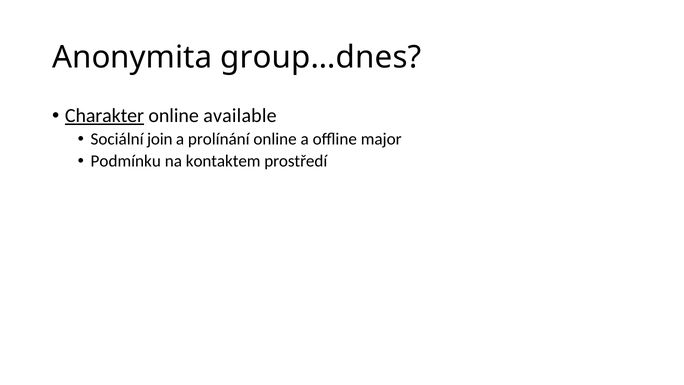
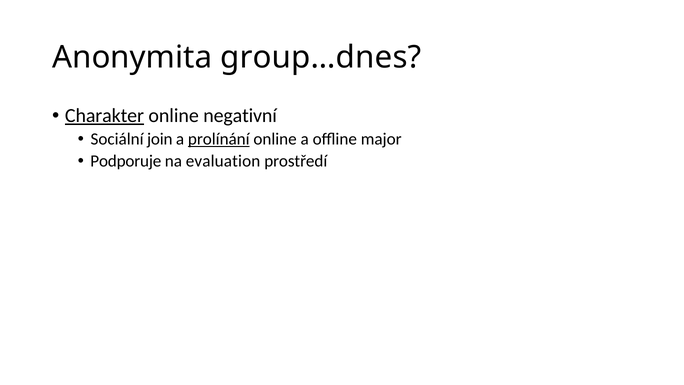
available: available -> negativní
prolínání underline: none -> present
Podmínku: Podmínku -> Podporuje
kontaktem: kontaktem -> evaluation
